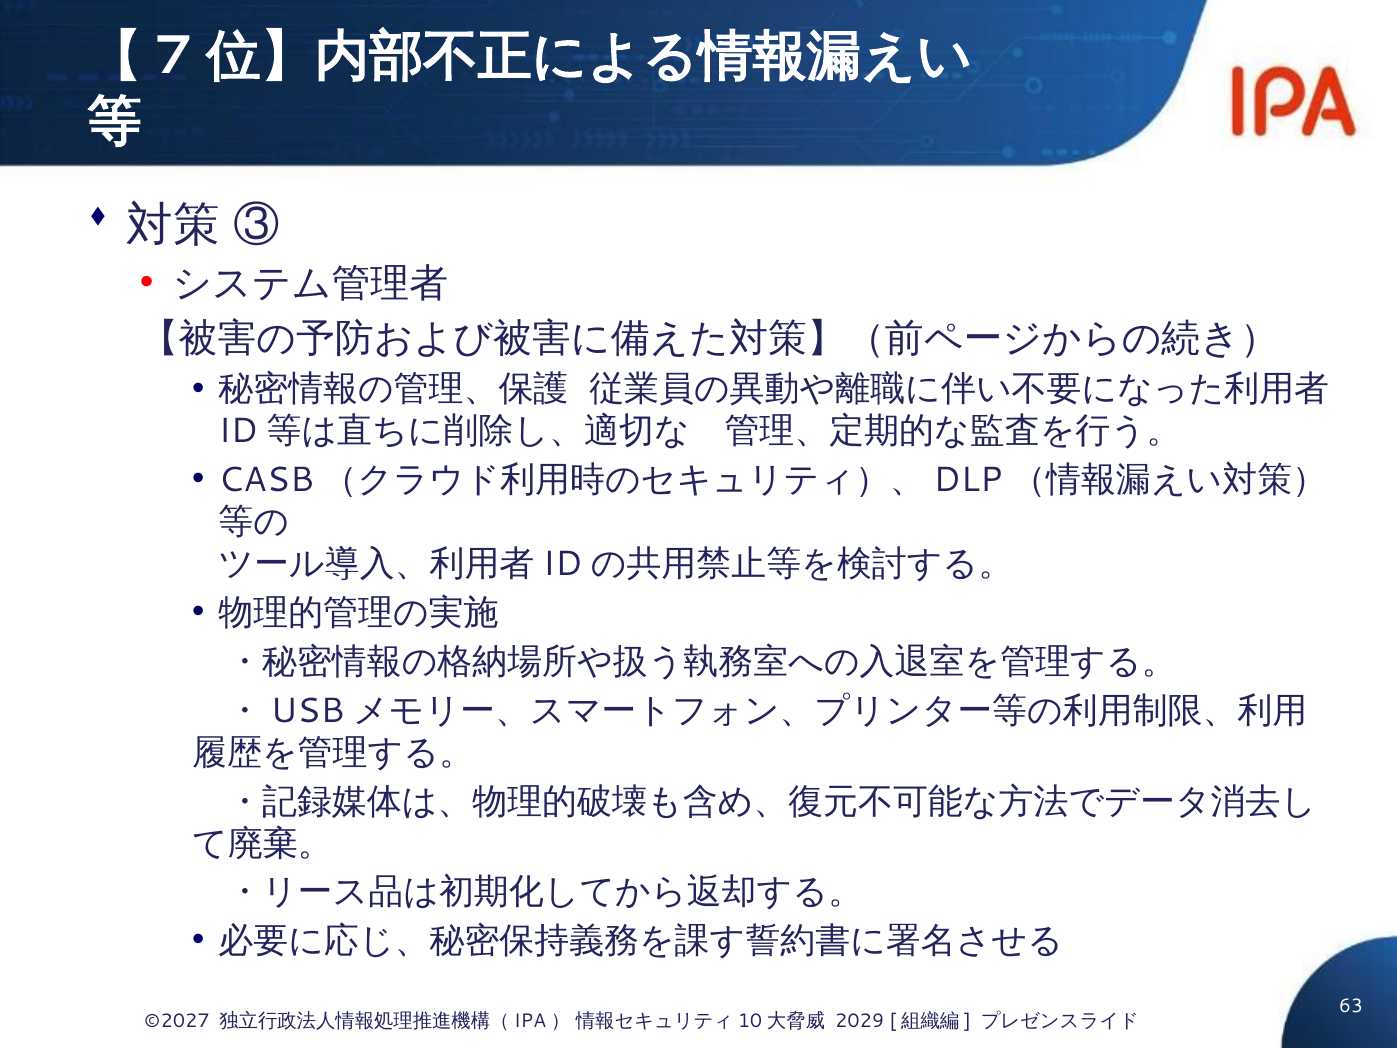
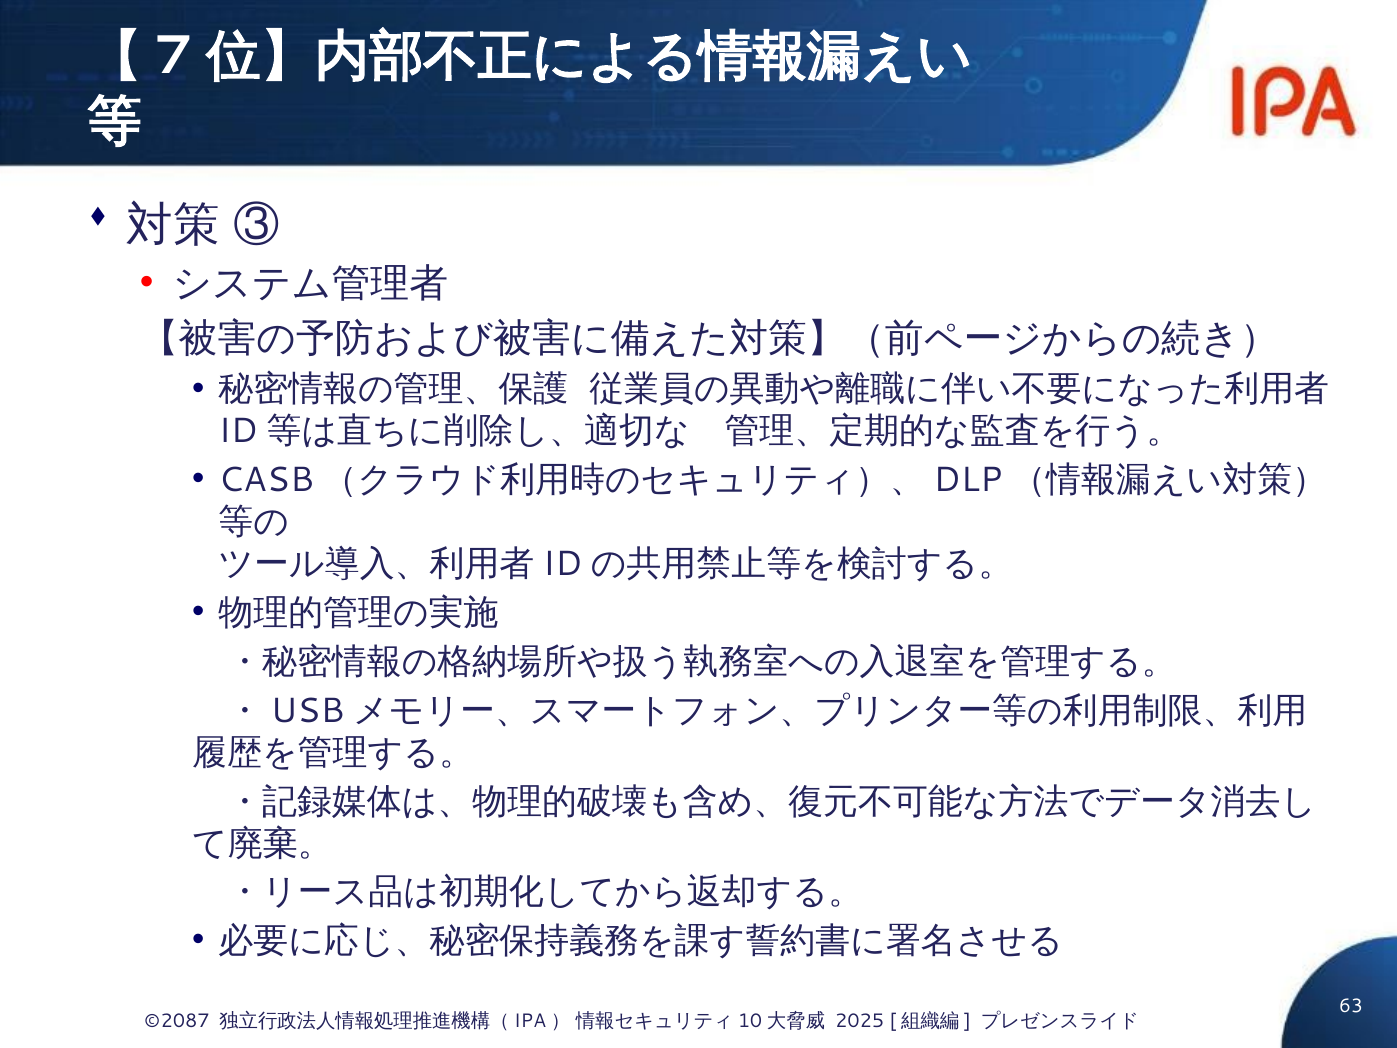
©2027: ©2027 -> ©2087
2029: 2029 -> 2025
